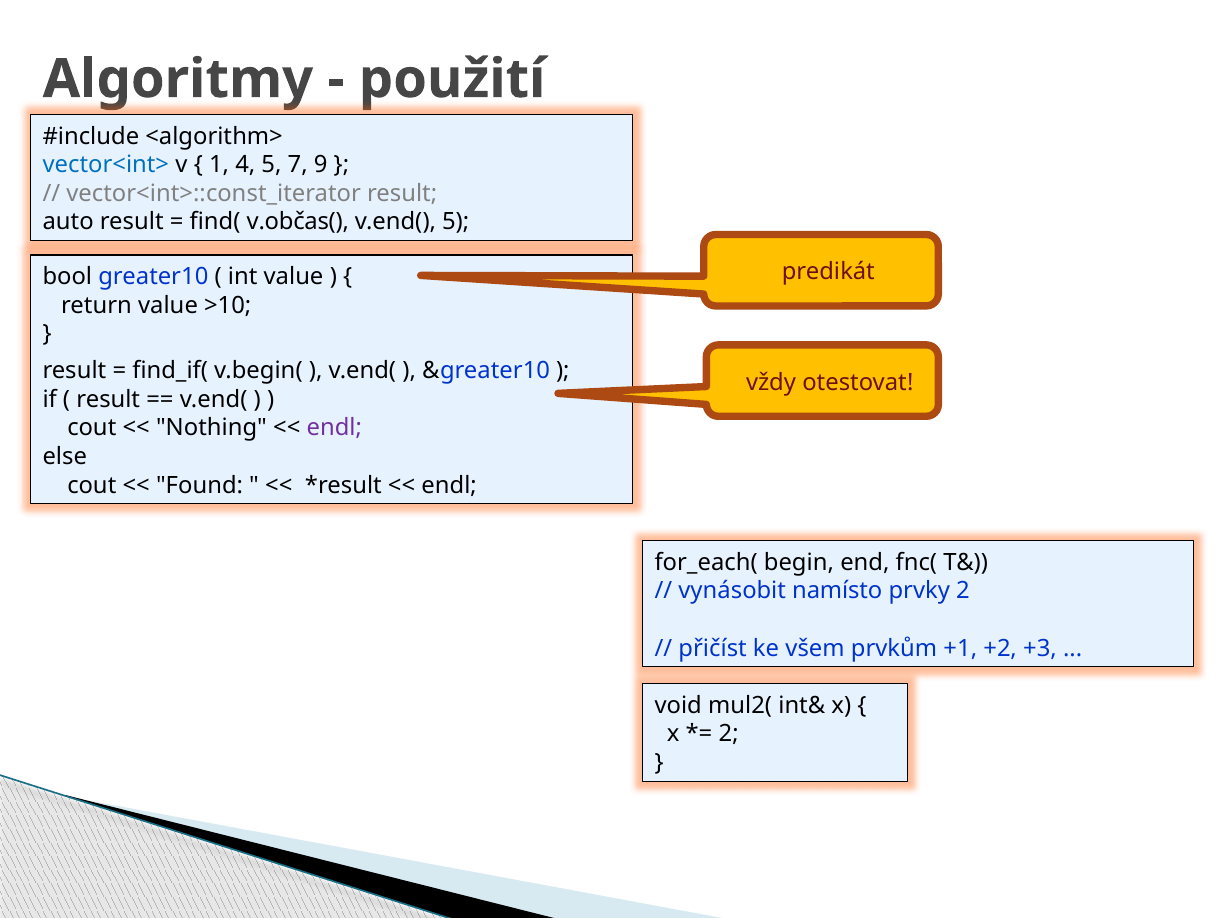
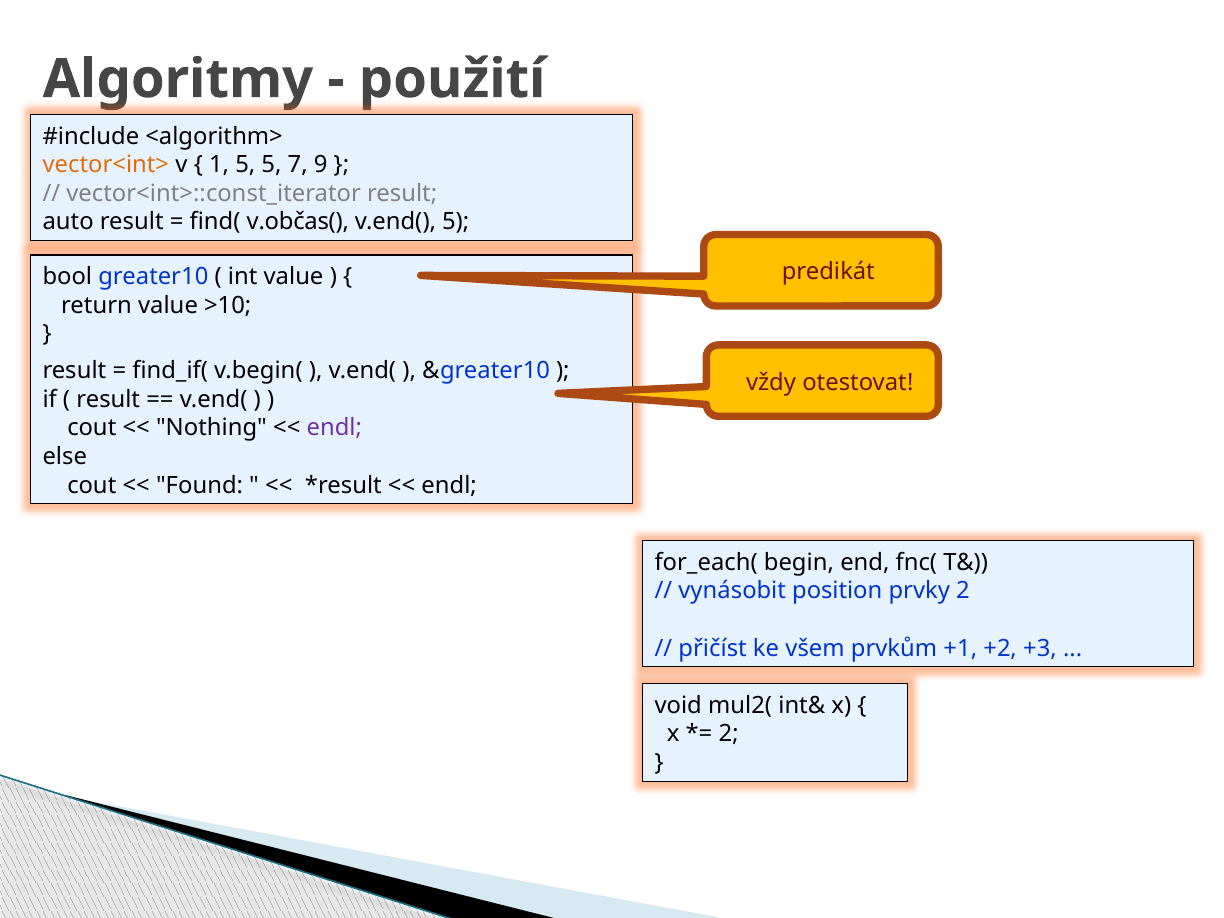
vector<int> colour: blue -> orange
1 4: 4 -> 5
namísto: namísto -> position
